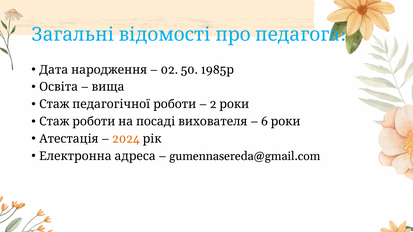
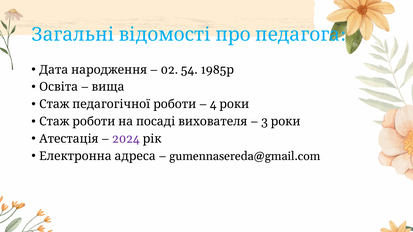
50: 50 -> 54
2: 2 -> 4
6: 6 -> 3
2024 colour: orange -> purple
